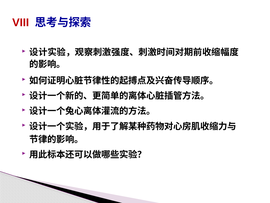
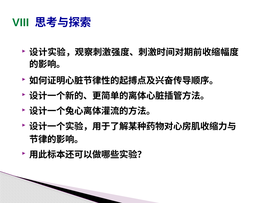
VIII colour: red -> green
